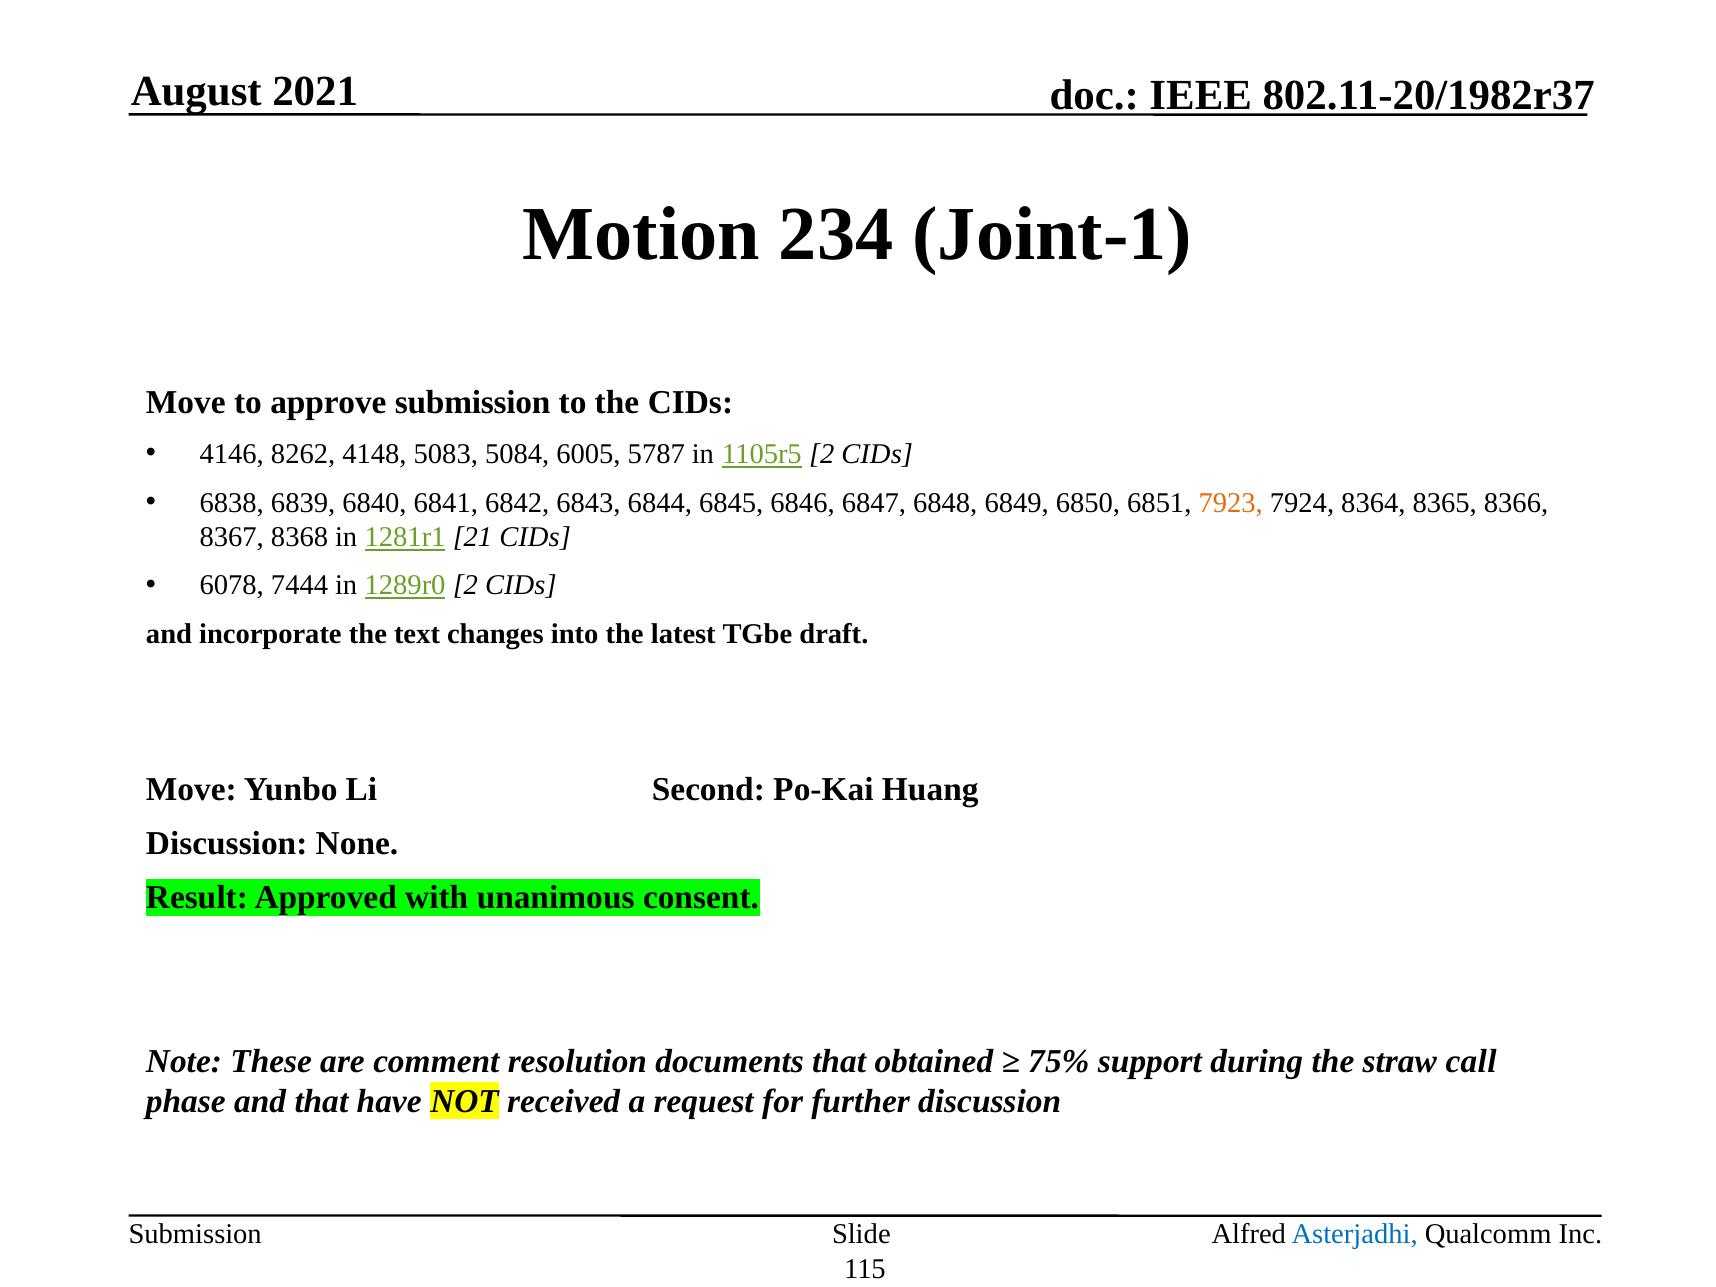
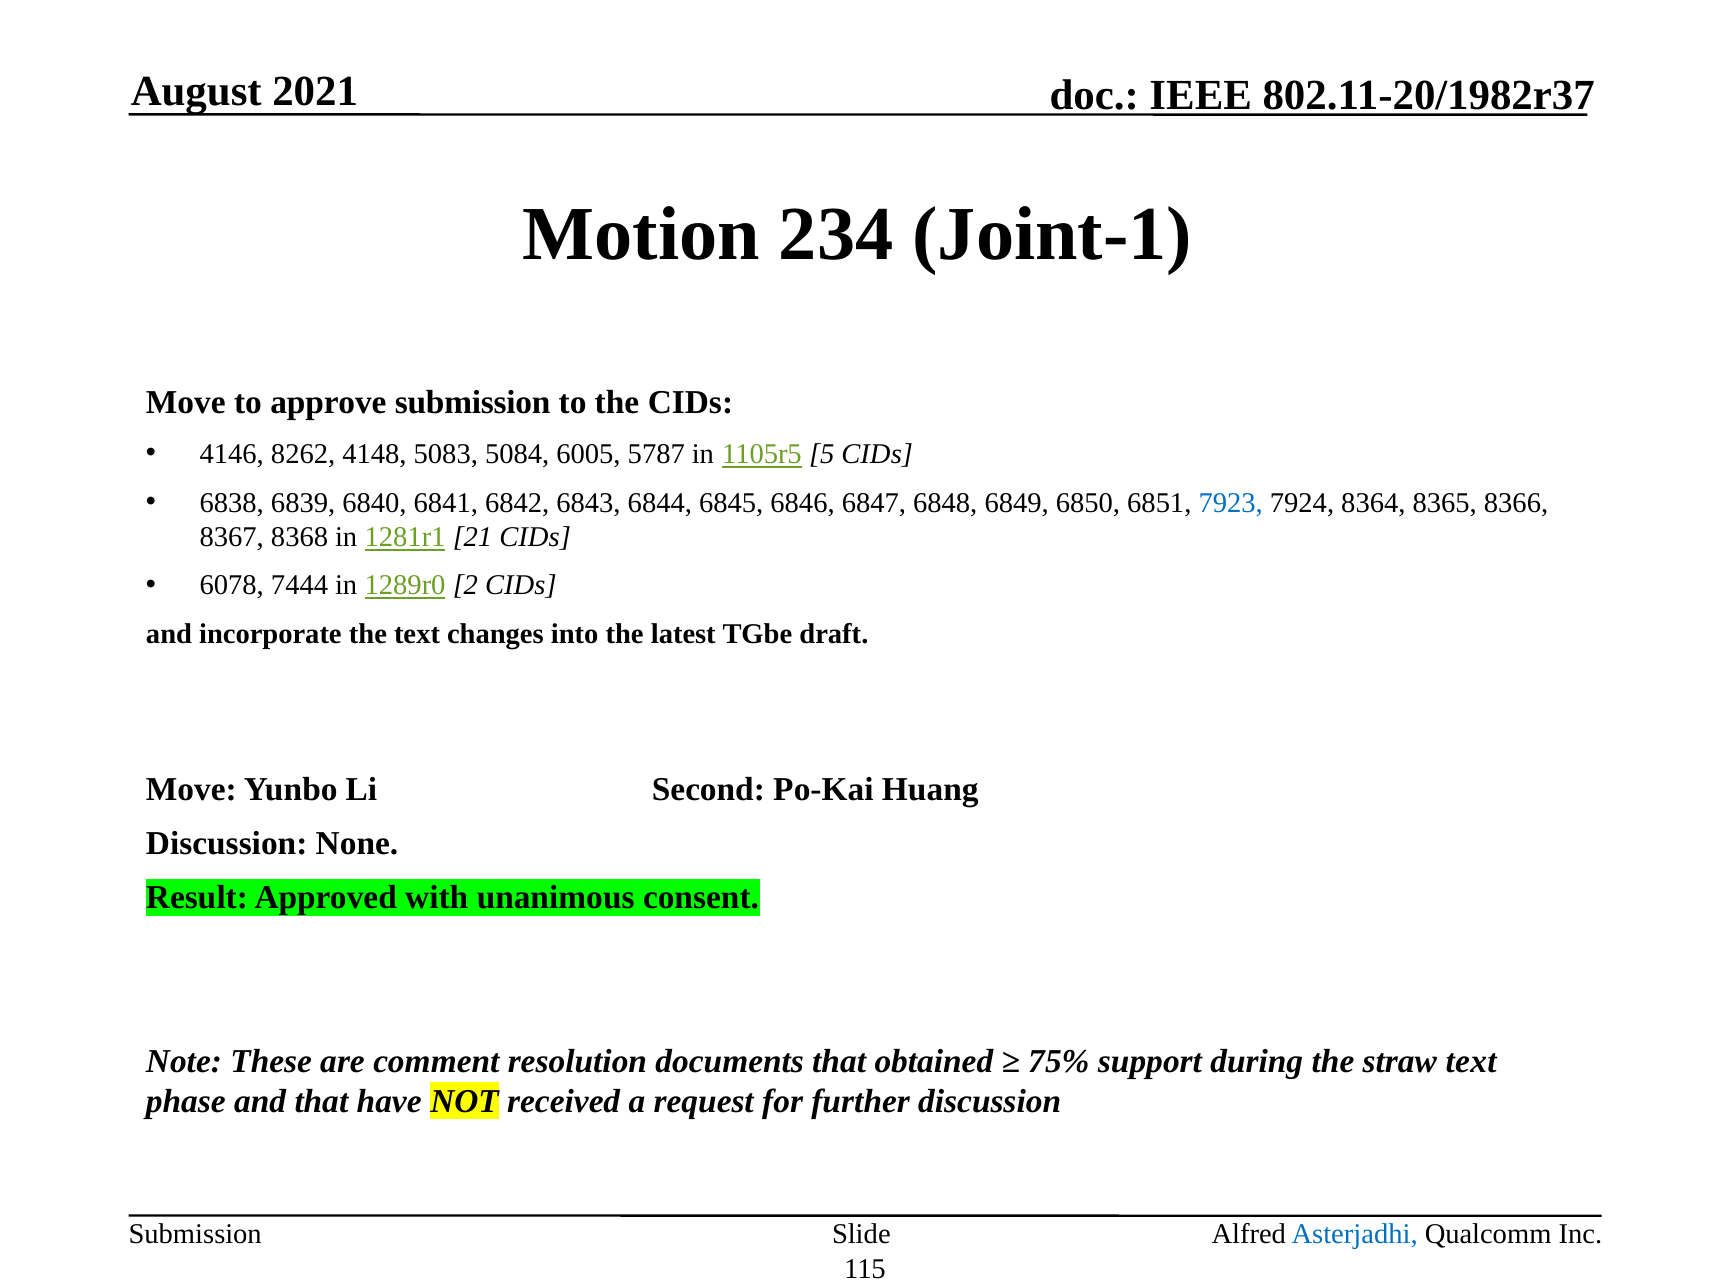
1105r5 2: 2 -> 5
7923 colour: orange -> blue
straw call: call -> text
